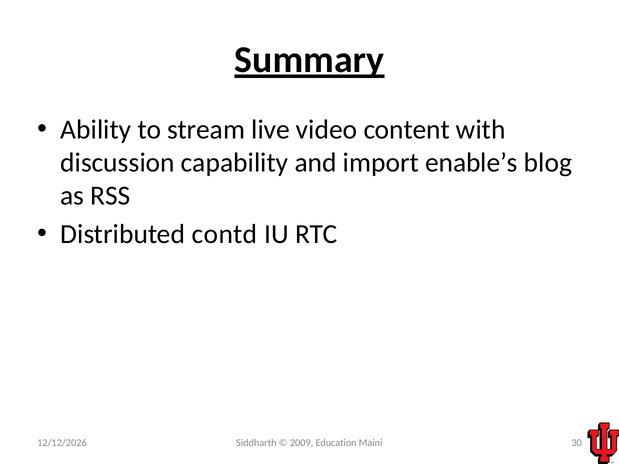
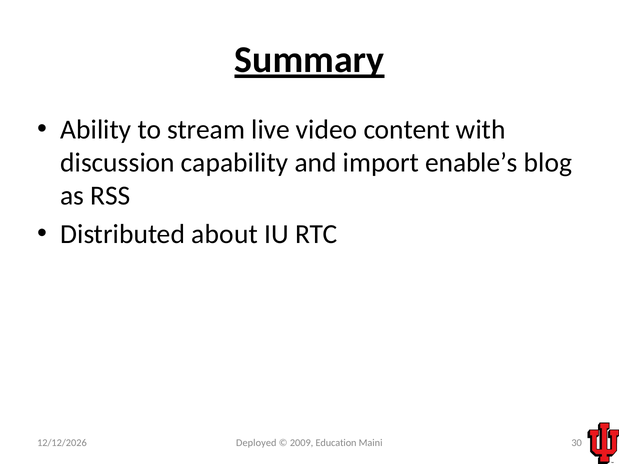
contd: contd -> about
Siddharth: Siddharth -> Deployed
